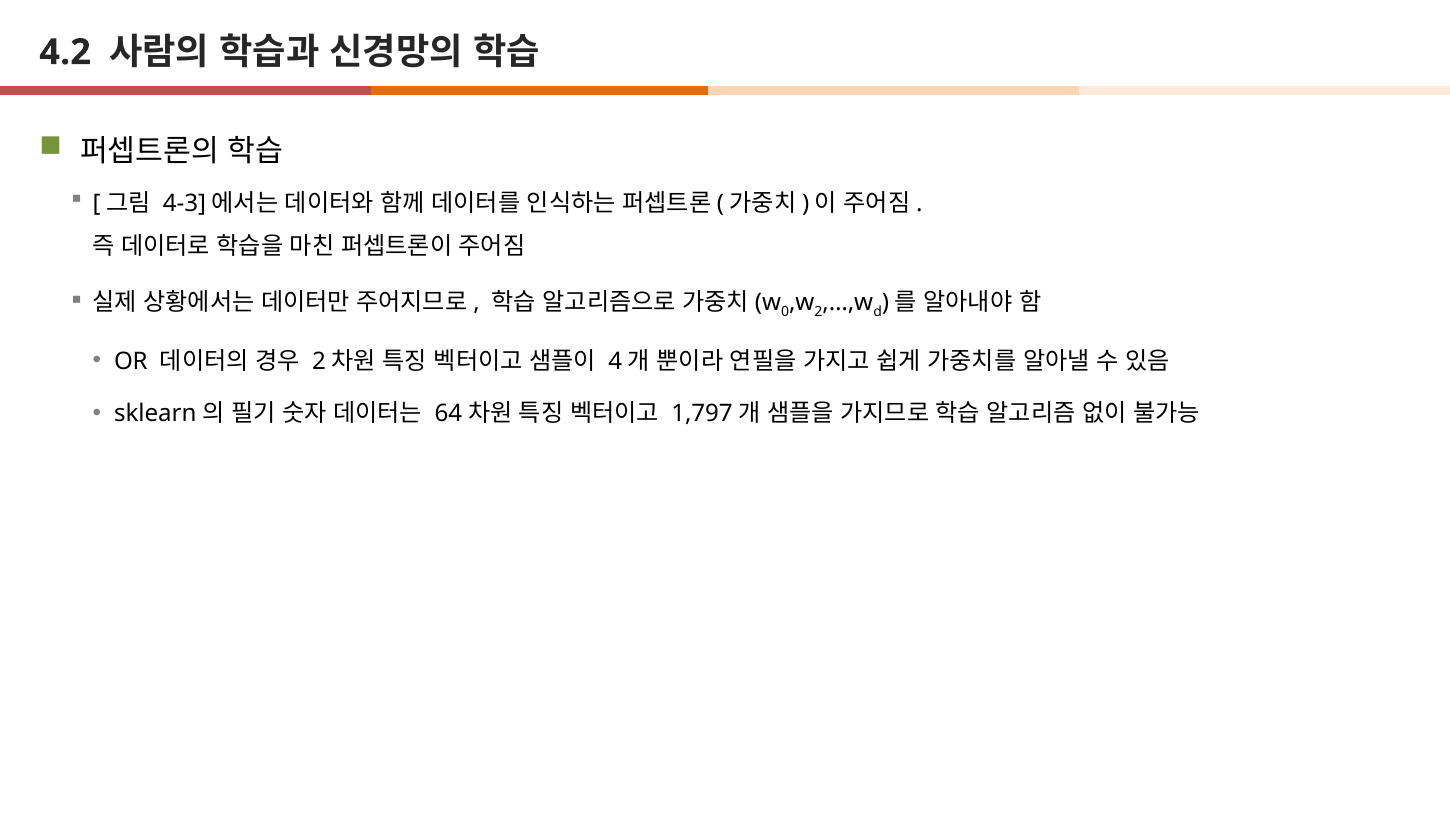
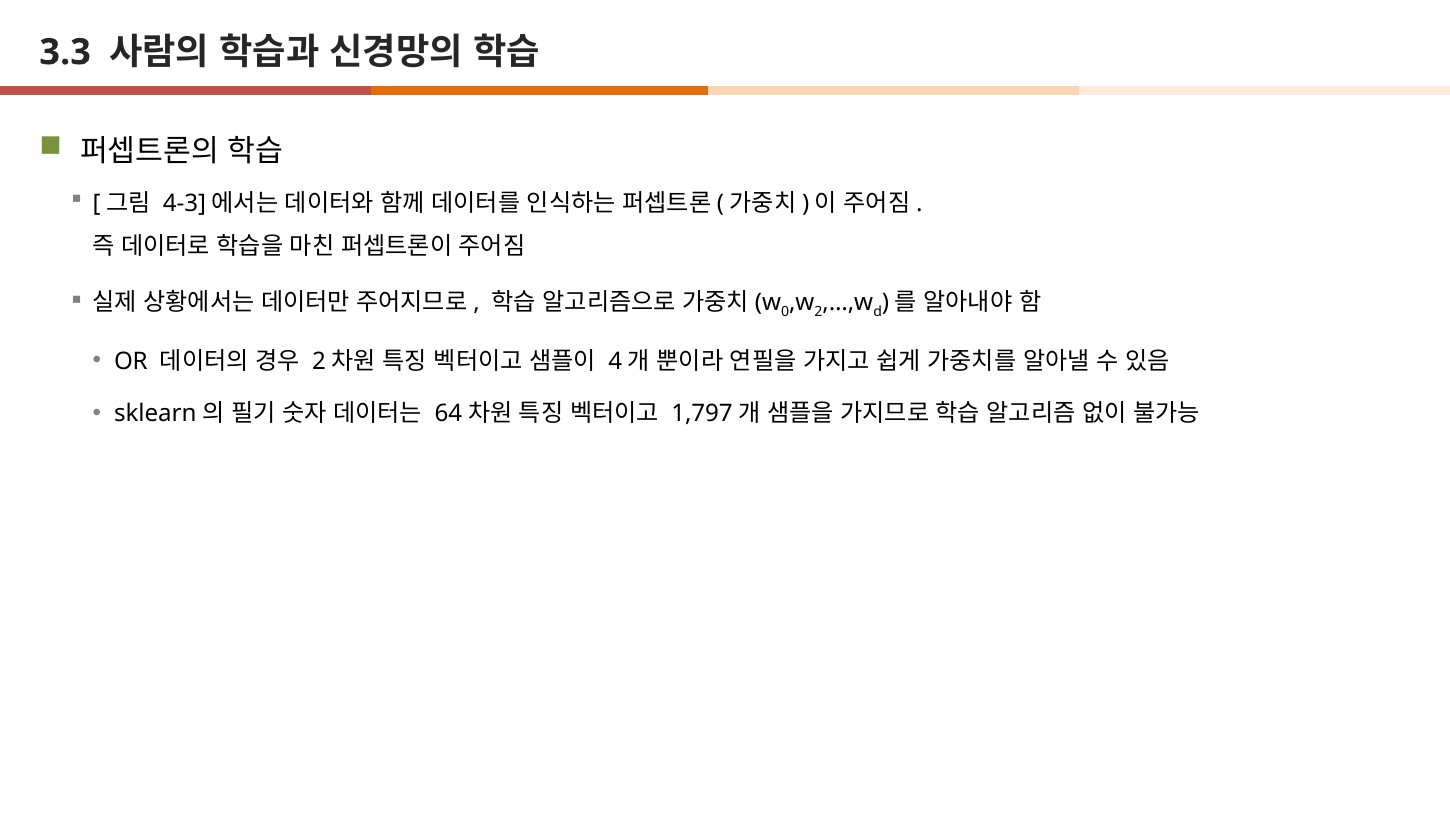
4.2: 4.2 -> 3.3
